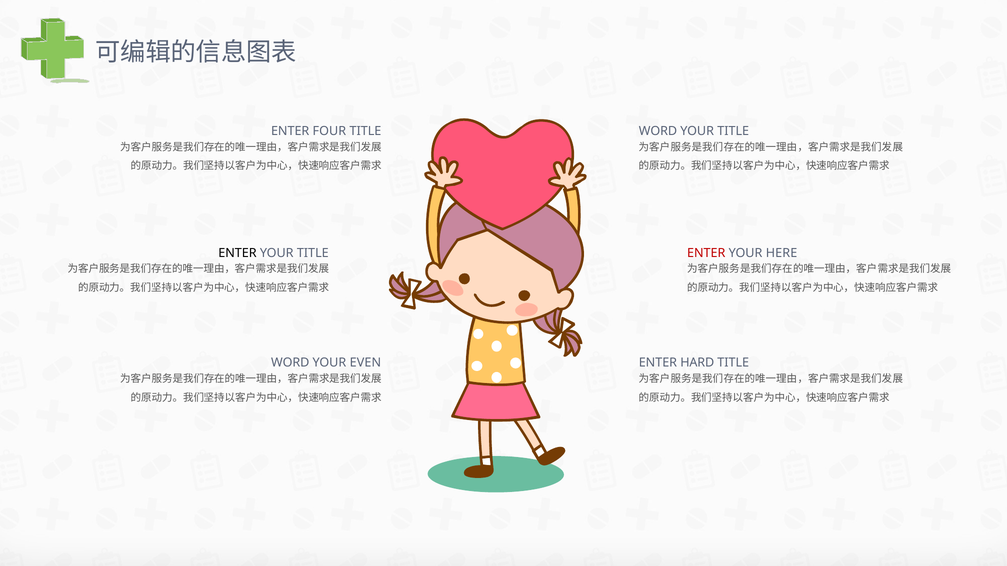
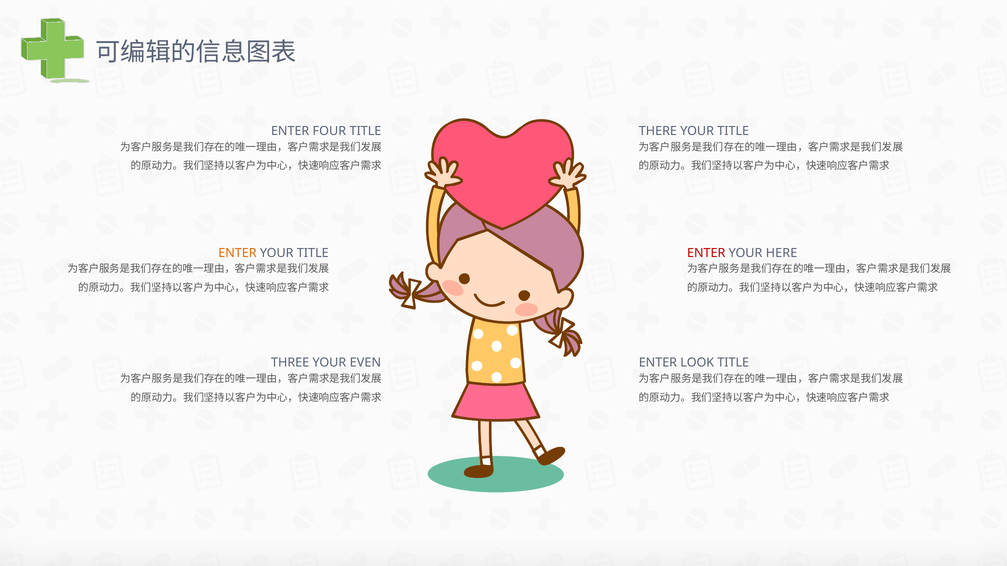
WORD at (658, 131): WORD -> THERE
ENTER at (237, 253) colour: black -> orange
WORD at (290, 363): WORD -> THREE
HARD: HARD -> LOOK
